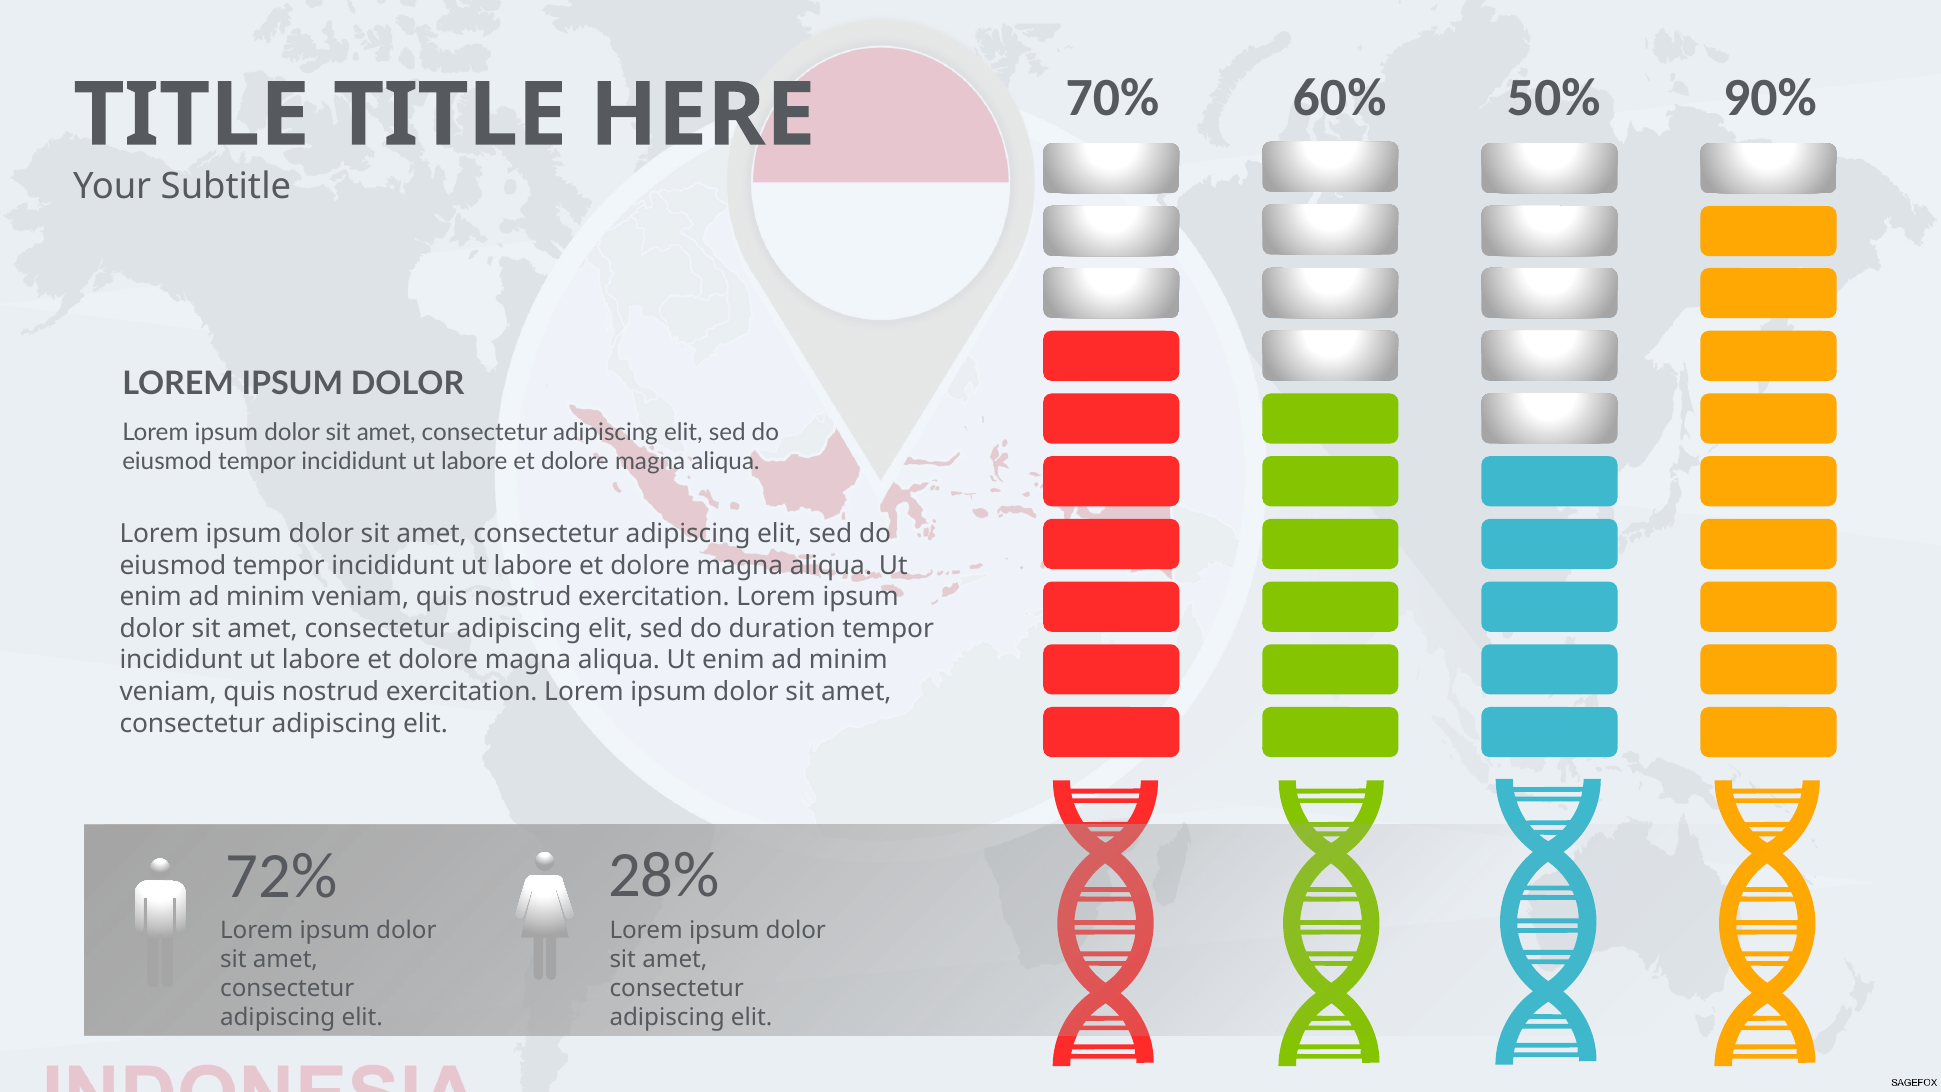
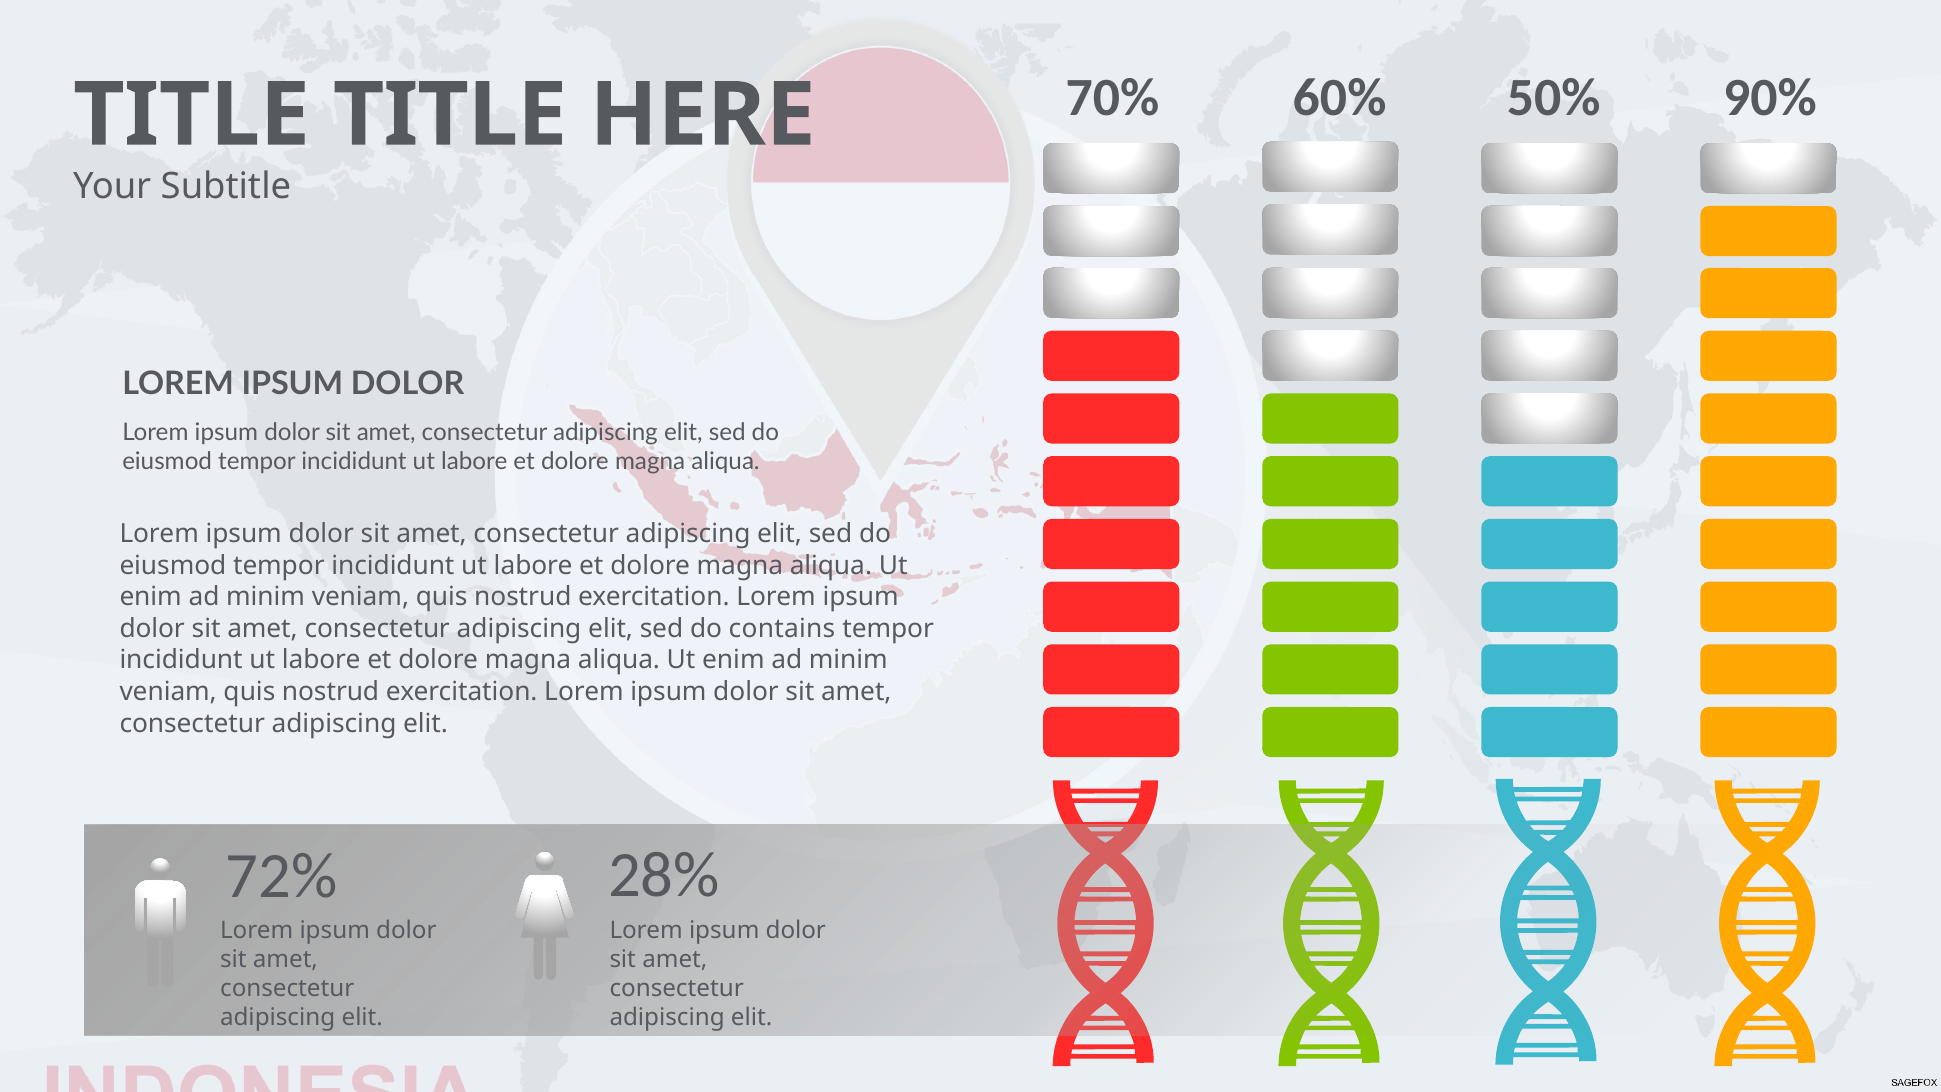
duration: duration -> contains
